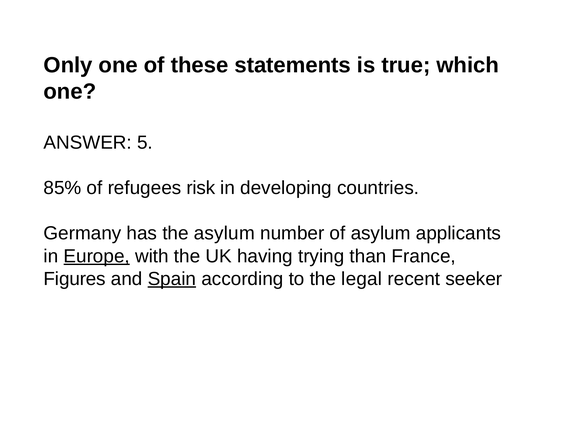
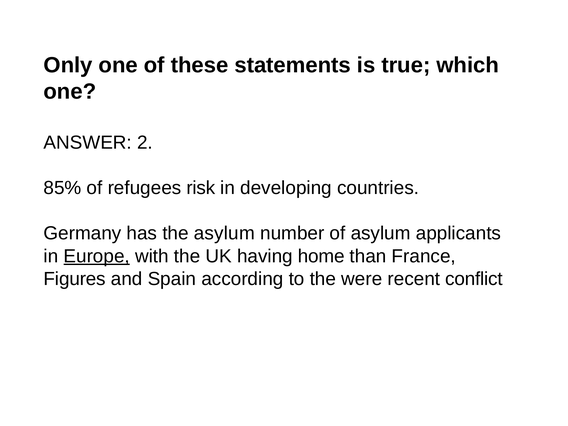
5: 5 -> 2
trying: trying -> home
Spain underline: present -> none
legal: legal -> were
seeker: seeker -> conflict
